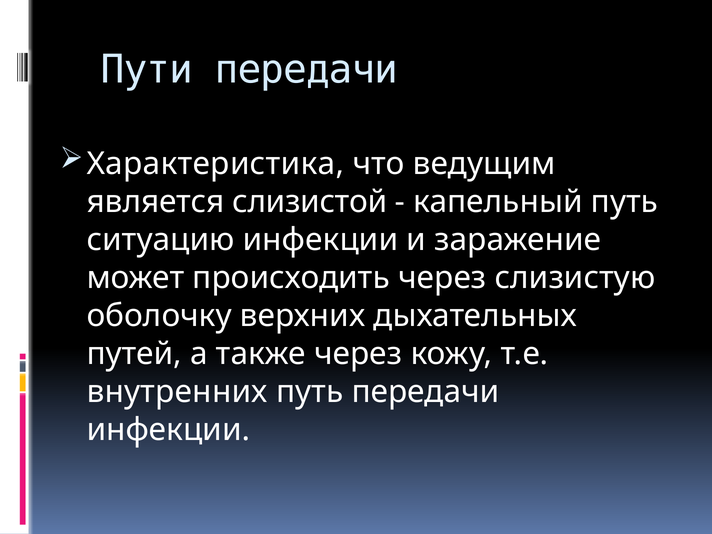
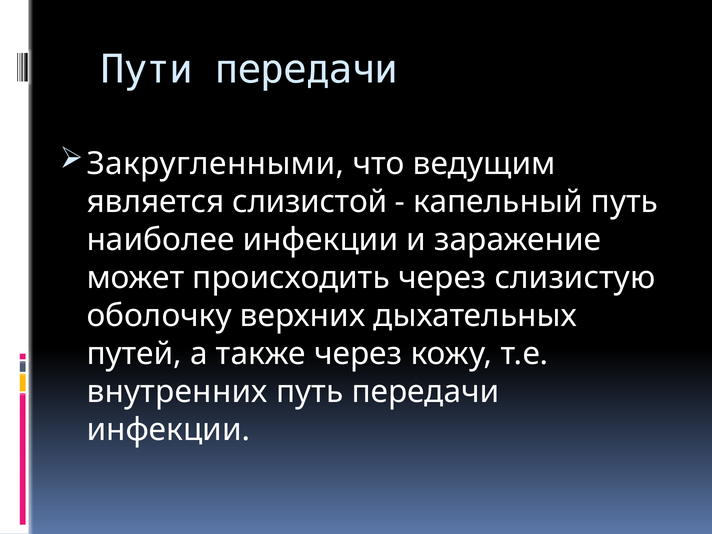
Характеристика: Характеристика -> Закругленными
ситуацию: ситуацию -> наиболее
